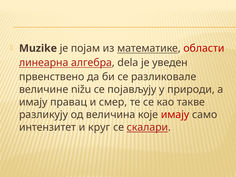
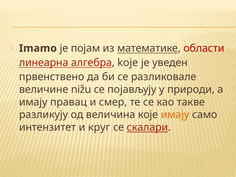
Muzike: Muzike -> Imamo
dela: dela -> koje
имају at (175, 115) colour: red -> orange
